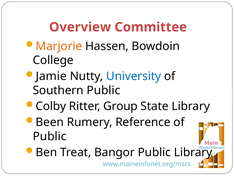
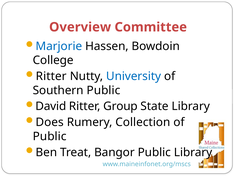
Marjorie colour: orange -> blue
Jamie at (51, 76): Jamie -> Ritter
Colby: Colby -> David
Been: Been -> Does
Reference: Reference -> Collection
